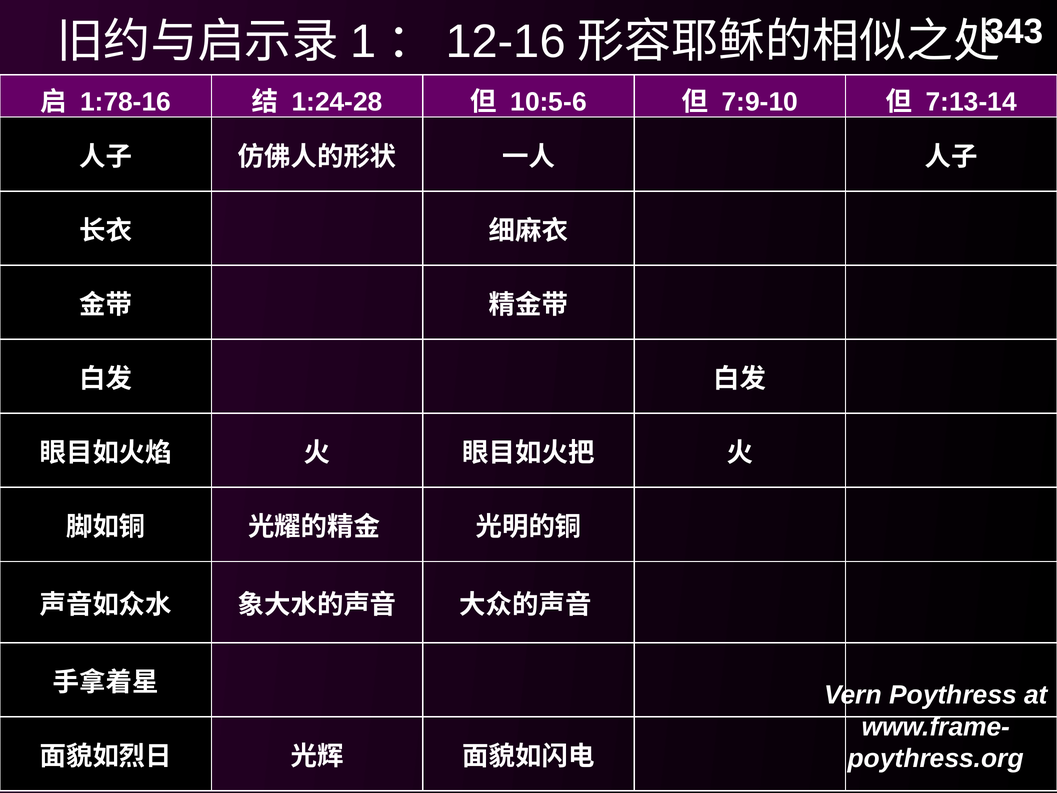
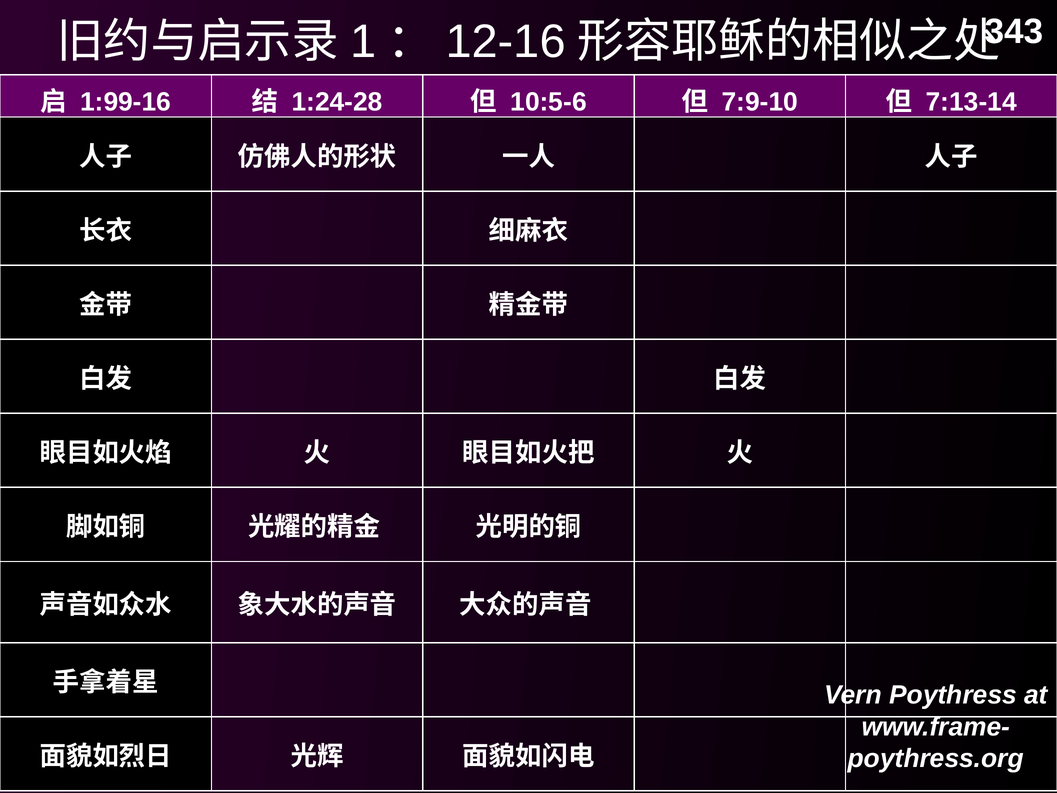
1:78-16: 1:78-16 -> 1:99-16
